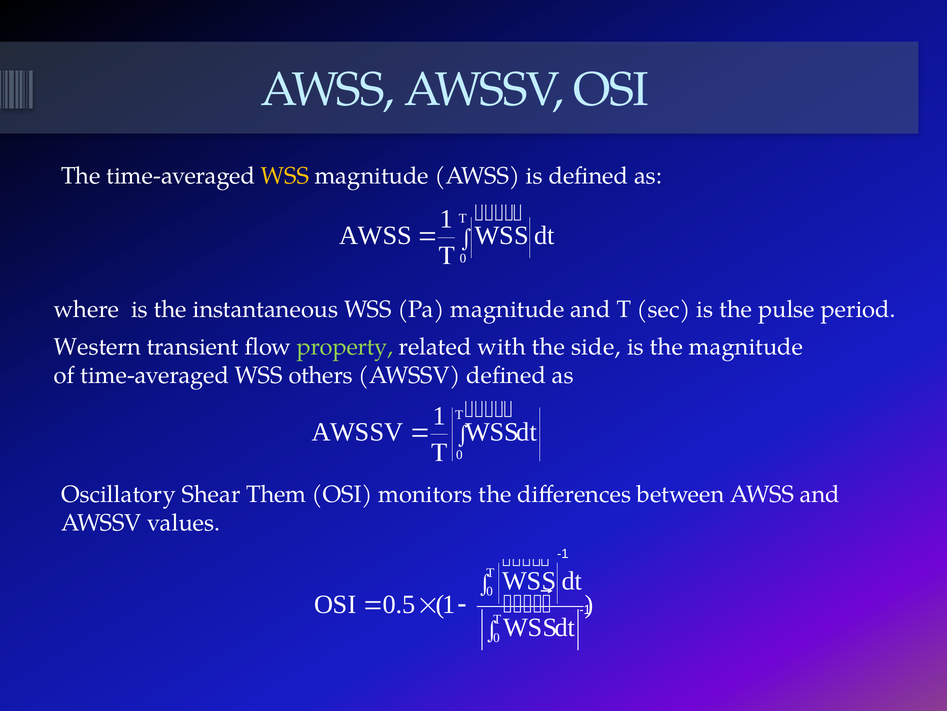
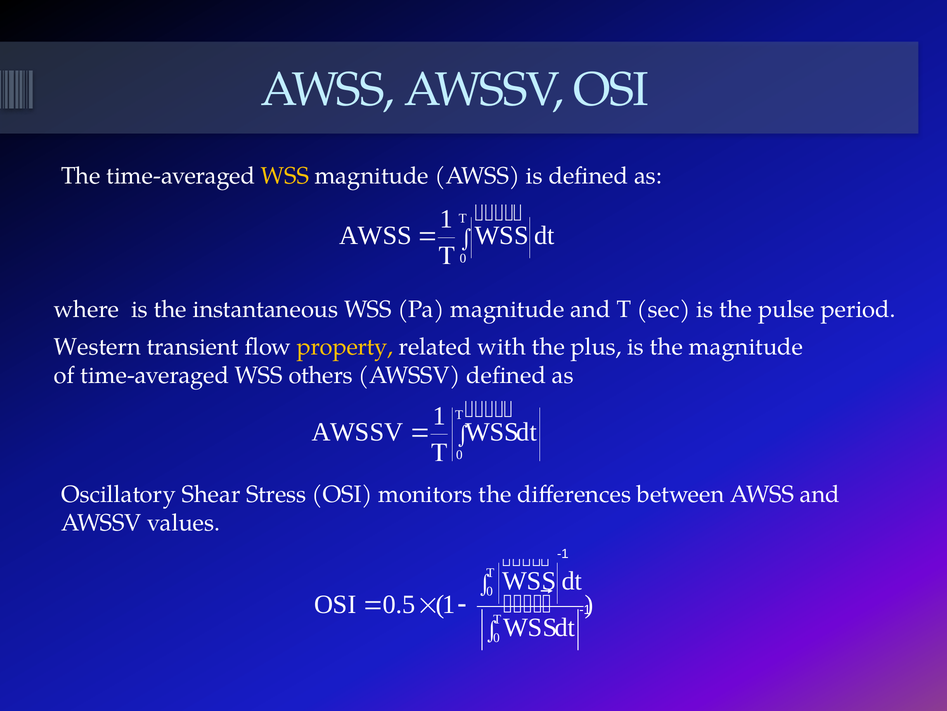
property colour: light green -> yellow
side: side -> plus
Them: Them -> Stress
